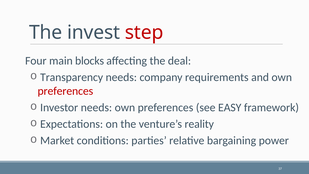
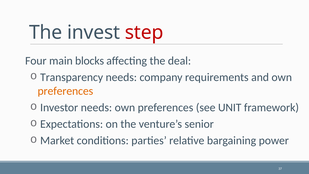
preferences at (65, 91) colour: red -> orange
EASY: EASY -> UNIT
reality: reality -> senior
